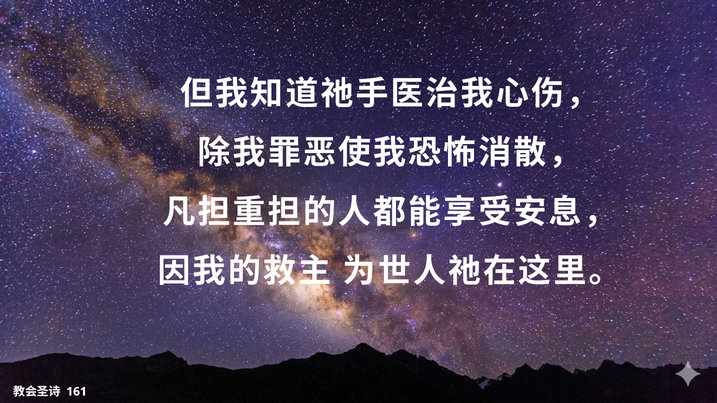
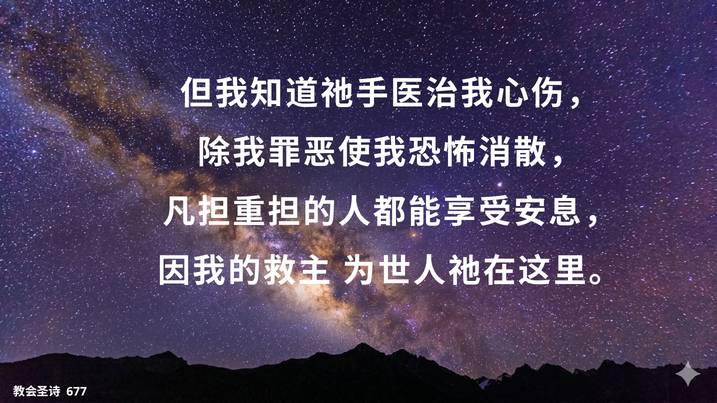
161: 161 -> 677
